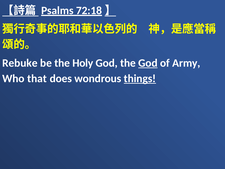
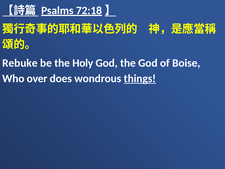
God at (148, 63) underline: present -> none
Army: Army -> Boise
that: that -> over
